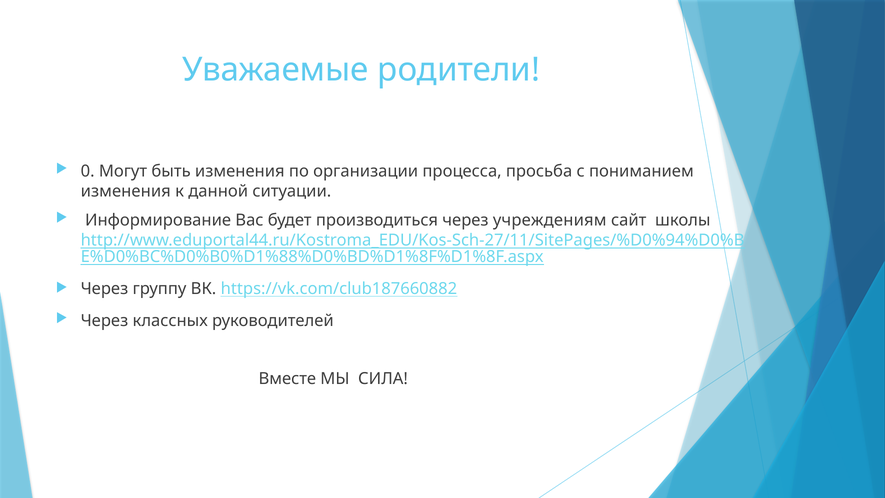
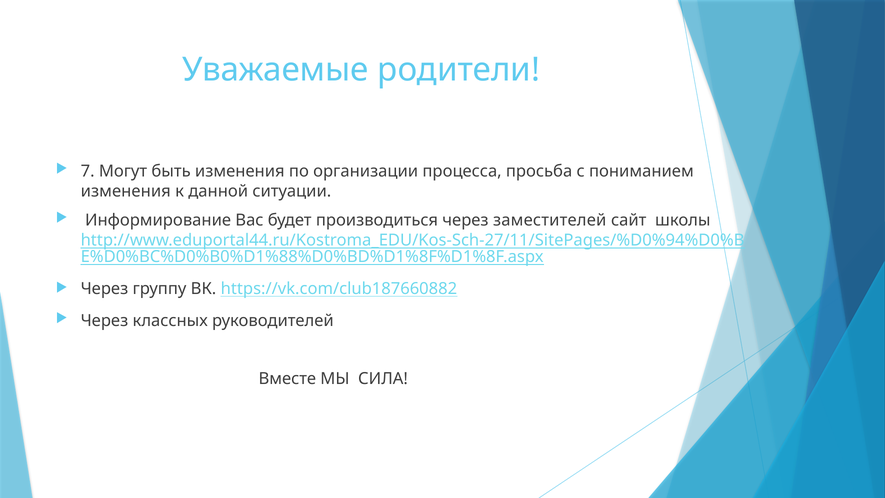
0: 0 -> 7
учреждениям: учреждениям -> заместителей
